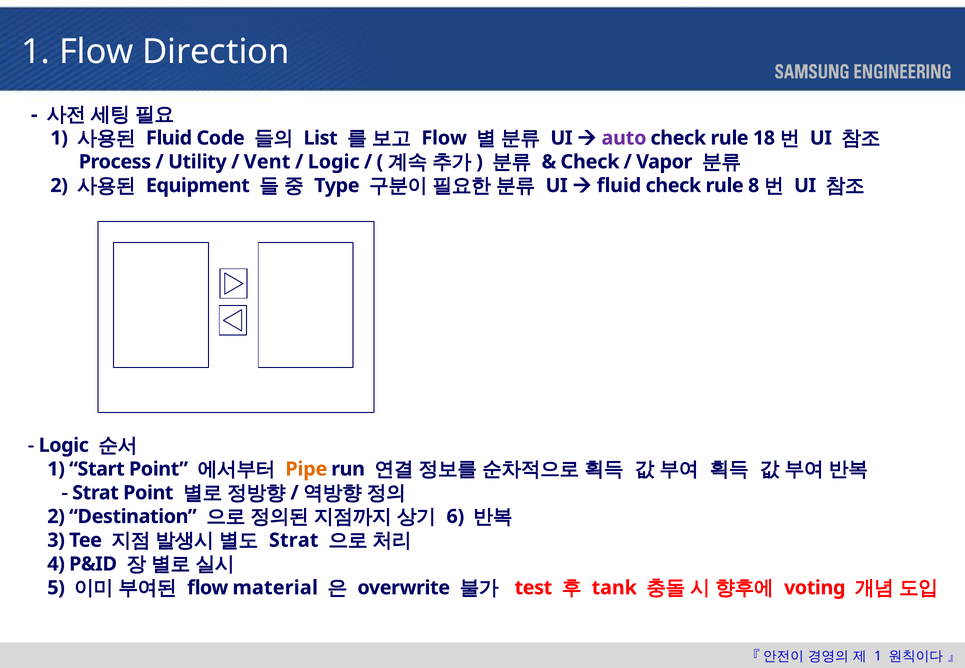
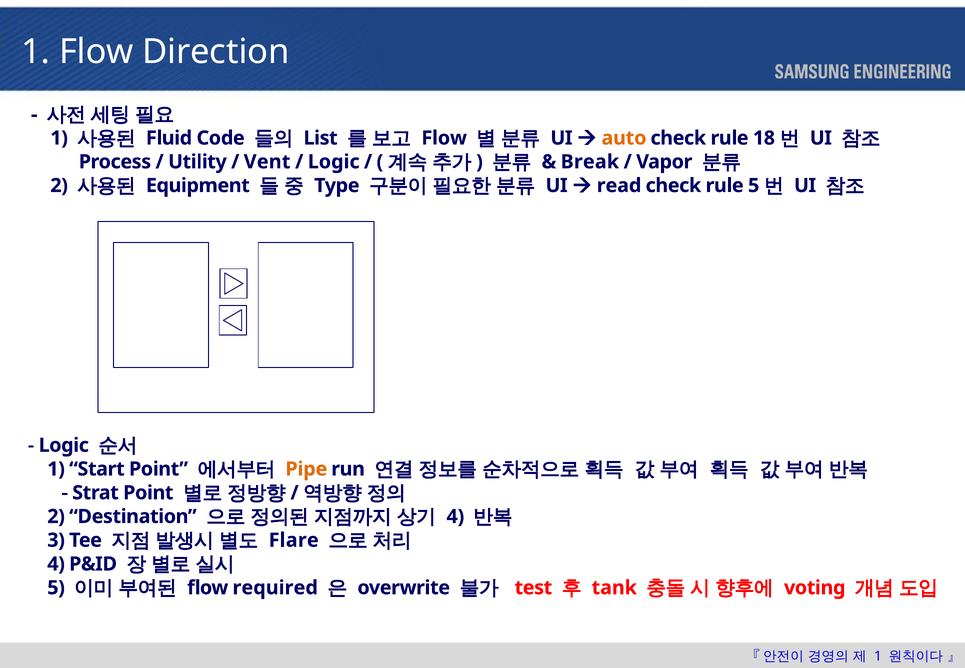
auto colour: purple -> orange
Check at (590, 162): Check -> Break
fluid at (619, 186): fluid -> read
rule 8: 8 -> 5
6 at (455, 517): 6 -> 4
Strat at (294, 540): Strat -> Flare
material: material -> required
